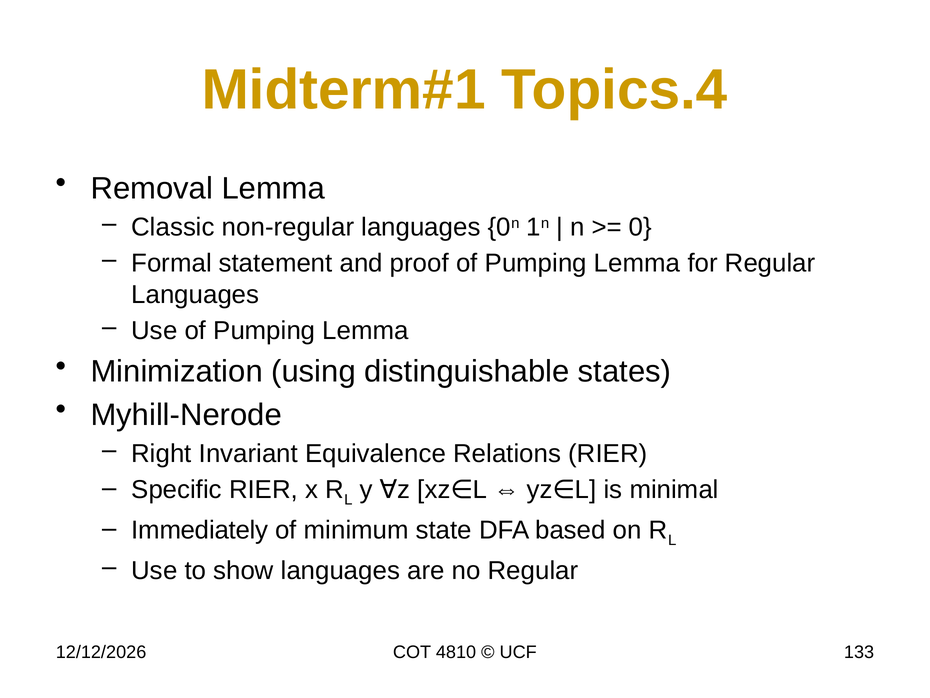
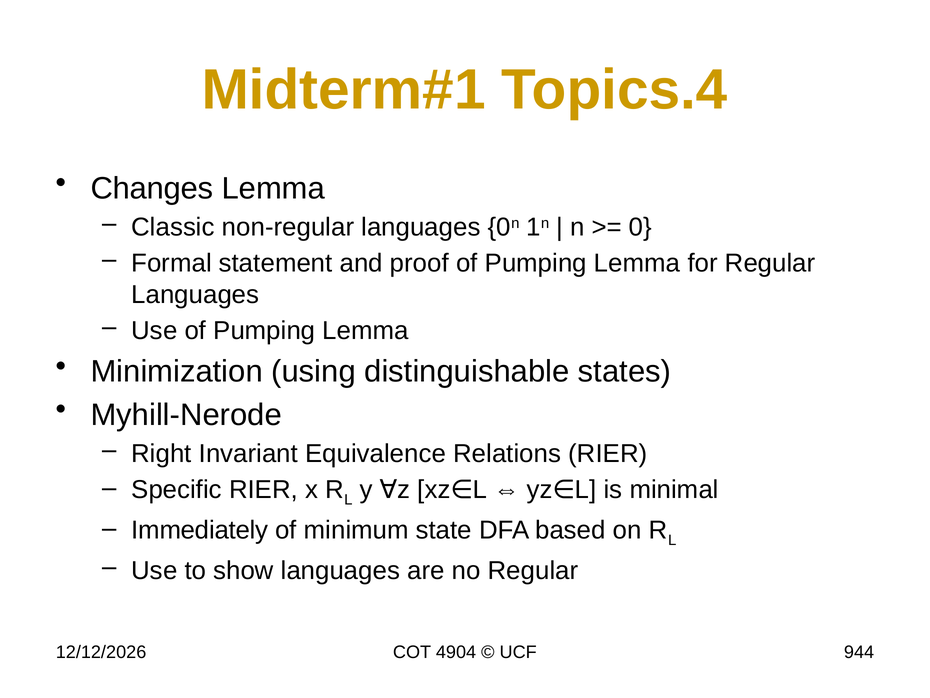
Removal: Removal -> Changes
4810: 4810 -> 4904
133: 133 -> 944
